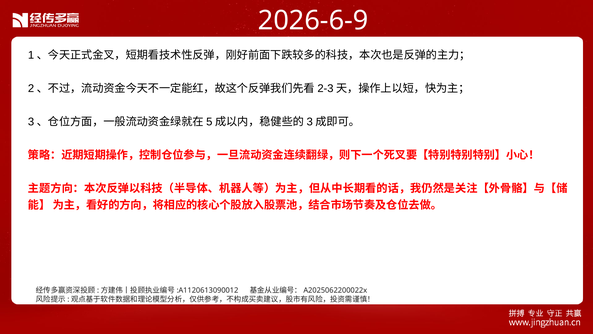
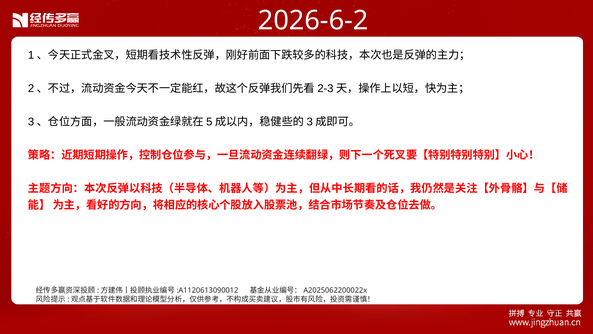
2026-6-9: 2026-6-9 -> 2026-6-2
